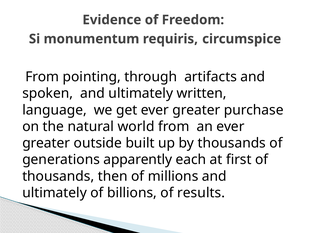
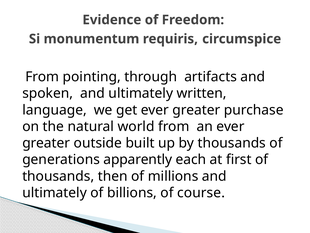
results: results -> course
